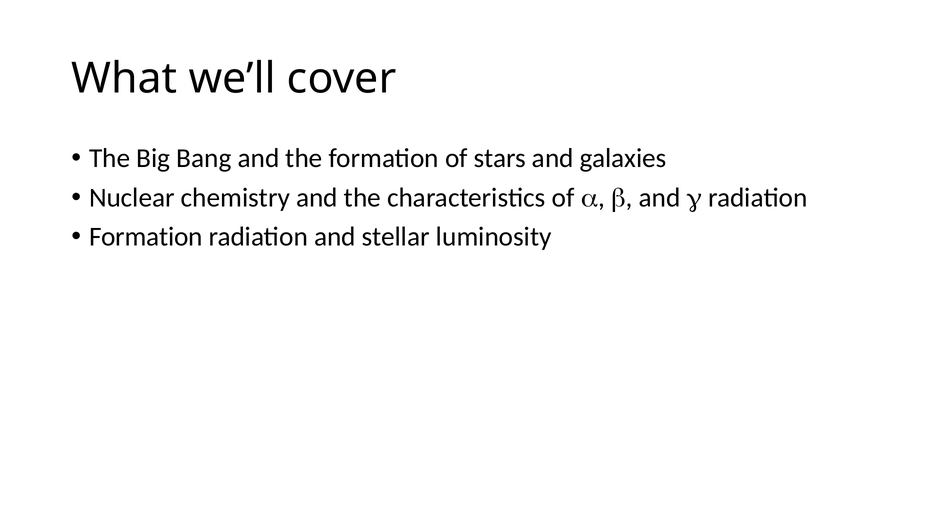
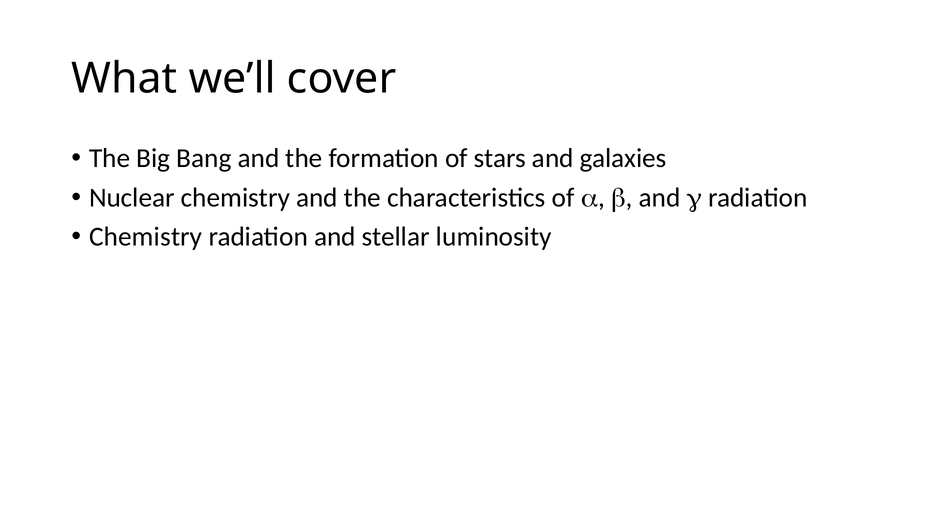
Formation at (146, 237): Formation -> Chemistry
